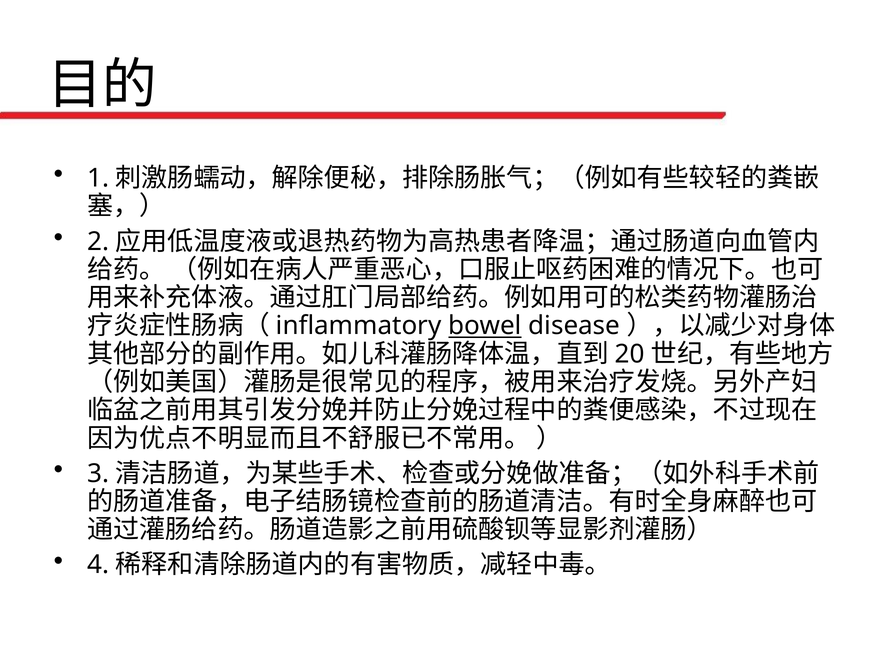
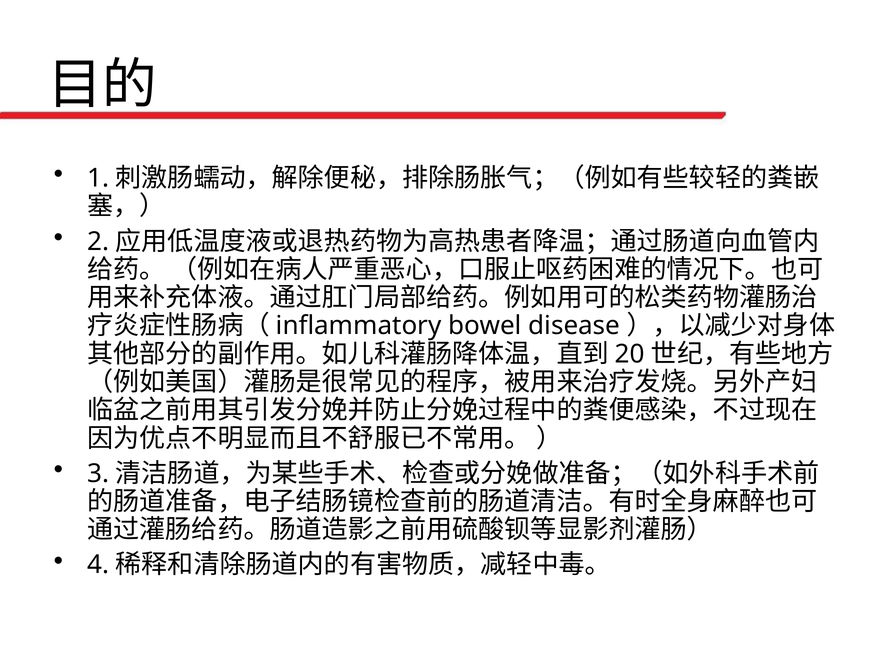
bowel underline: present -> none
